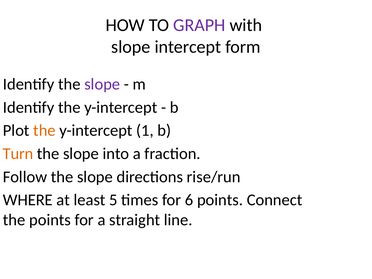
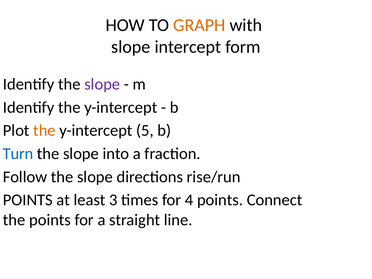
GRAPH colour: purple -> orange
y-intercept 1: 1 -> 5
Turn colour: orange -> blue
WHERE at (28, 200): WHERE -> POINTS
least 5: 5 -> 3
for 6: 6 -> 4
